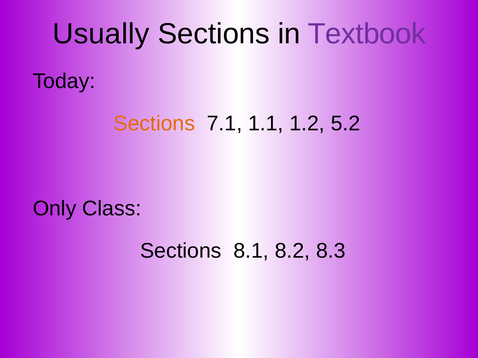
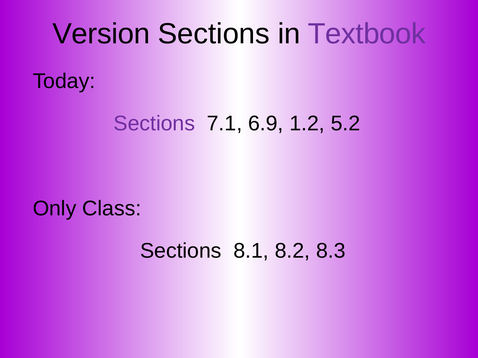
Usually: Usually -> Version
Sections at (154, 124) colour: orange -> purple
1.1: 1.1 -> 6.9
